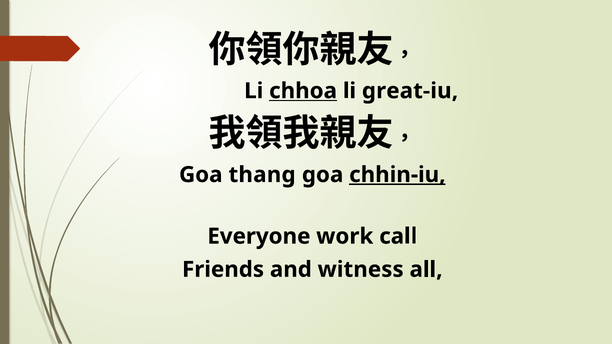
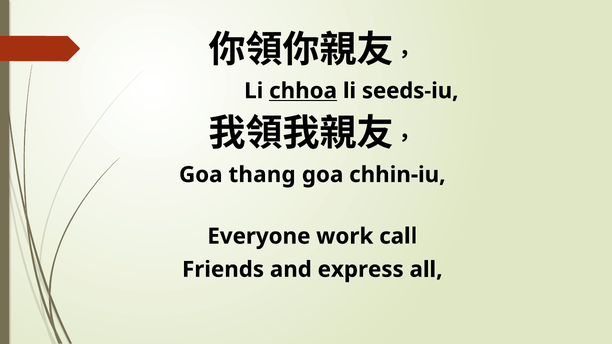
great-iu: great-iu -> seeds-iu
chhin-iu underline: present -> none
witness: witness -> express
